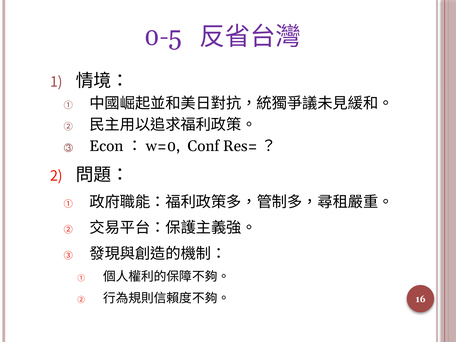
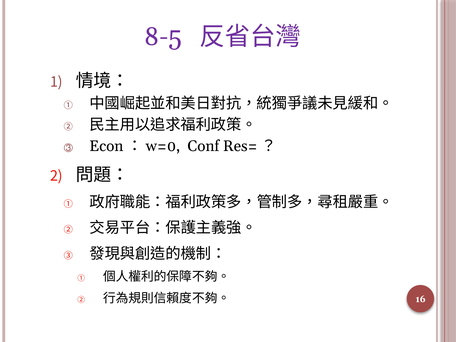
0-5: 0-5 -> 8-5
